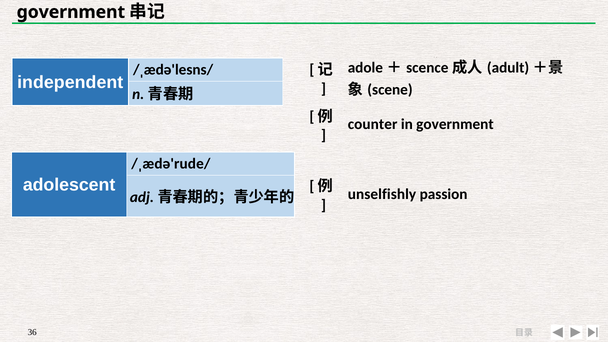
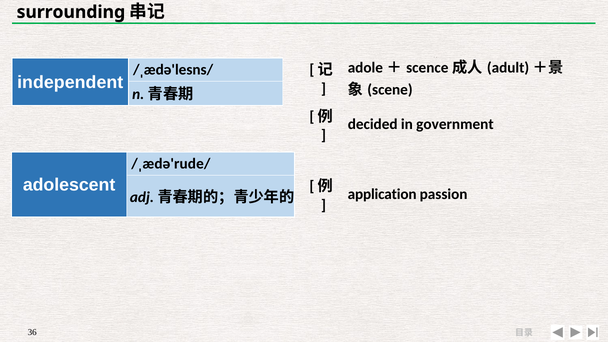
government at (71, 12): government -> surrounding
counter: counter -> decided
unselfishly: unselfishly -> application
